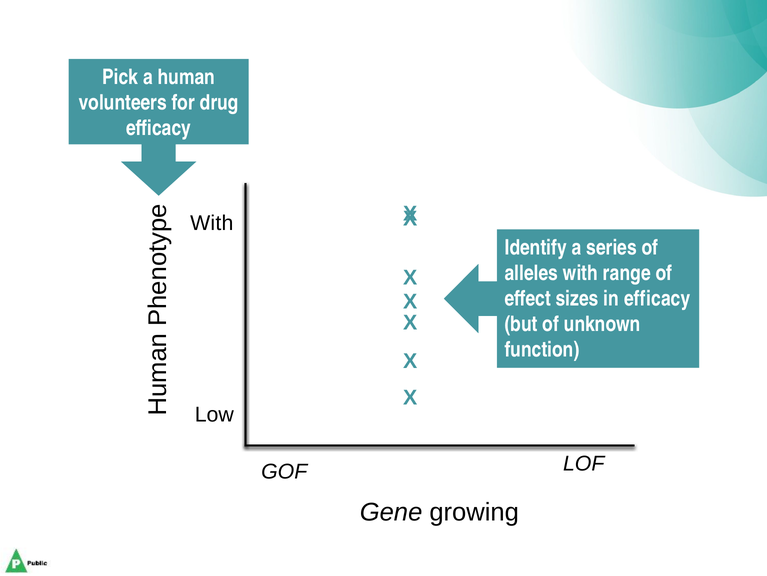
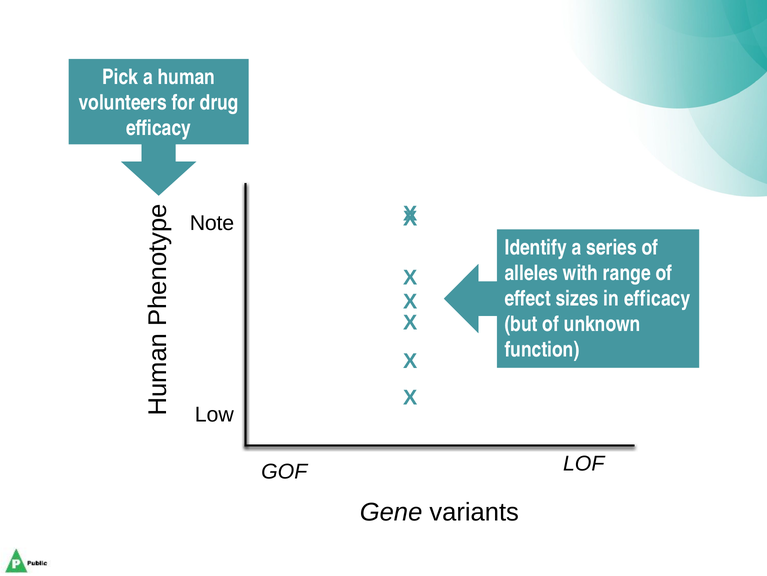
With at (212, 223): With -> Note
growing: growing -> variants
